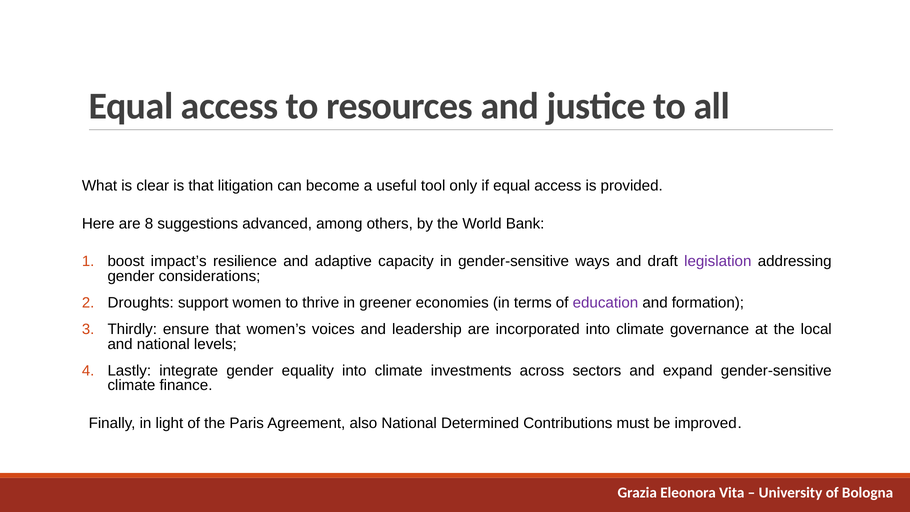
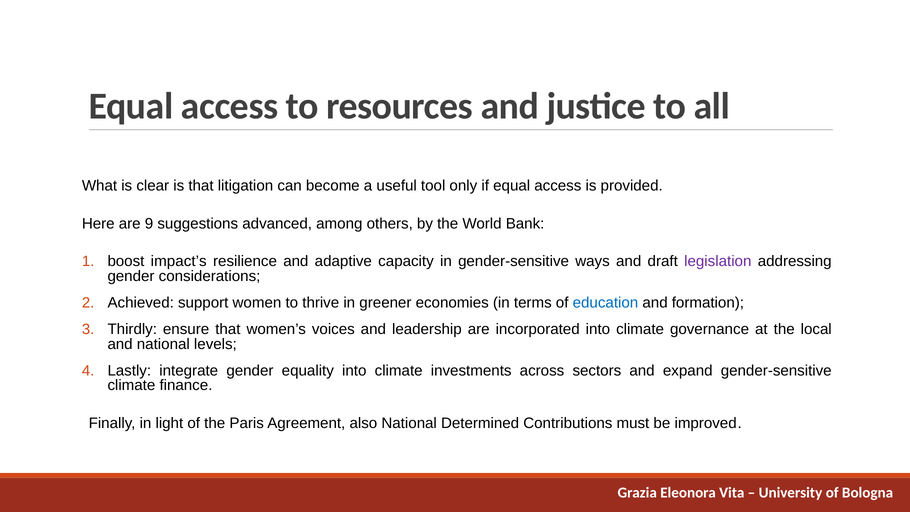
8: 8 -> 9
Droughts: Droughts -> Achieved
education colour: purple -> blue
